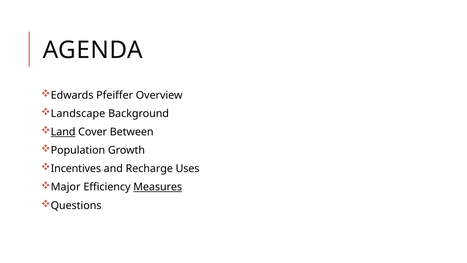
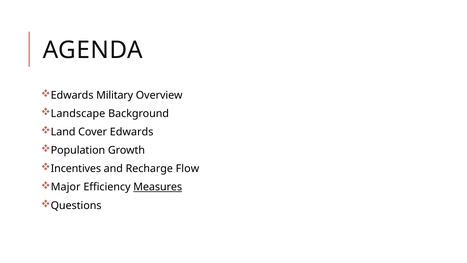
Pfeiffer: Pfeiffer -> Military
Land underline: present -> none
Cover Between: Between -> Edwards
Uses: Uses -> Flow
